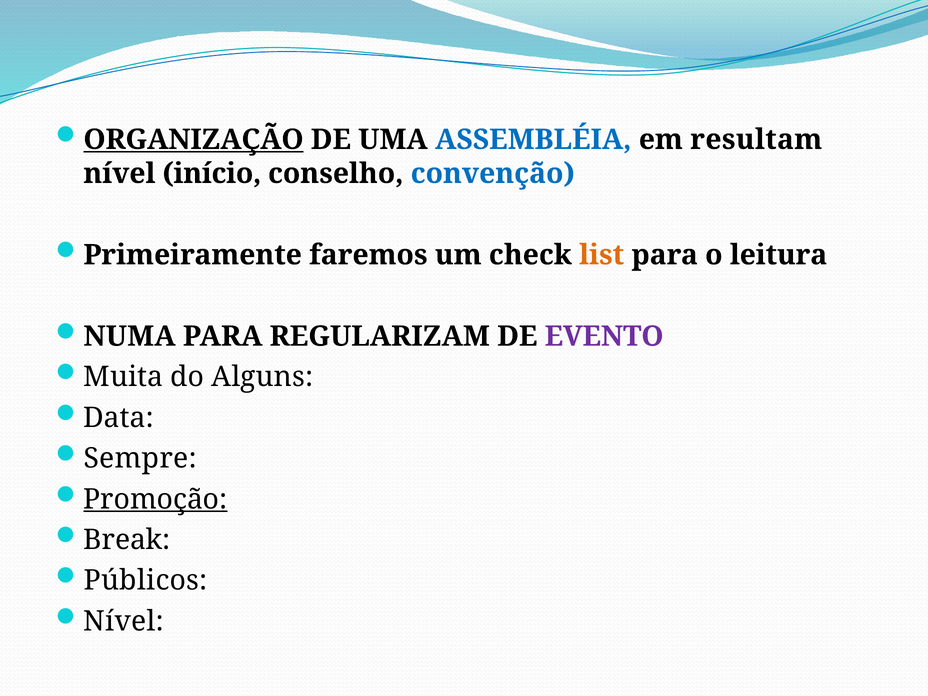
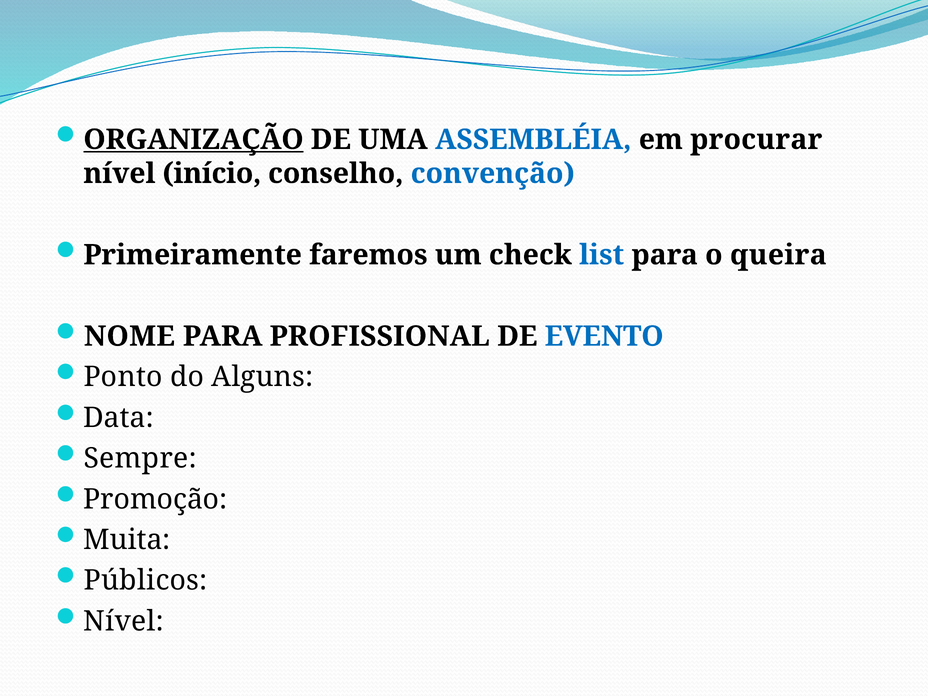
resultam: resultam -> procurar
list colour: orange -> blue
leitura: leitura -> queira
NUMA: NUMA -> NOME
REGULARIZAM: REGULARIZAM -> PROFISSIONAL
EVENTO colour: purple -> blue
Muita: Muita -> Ponto
Promoção underline: present -> none
Break: Break -> Muita
